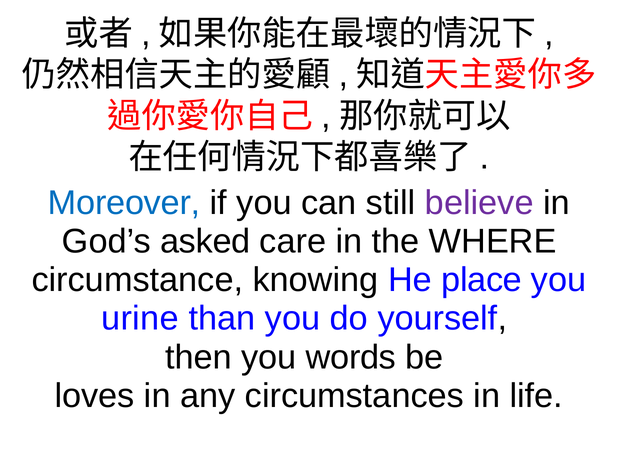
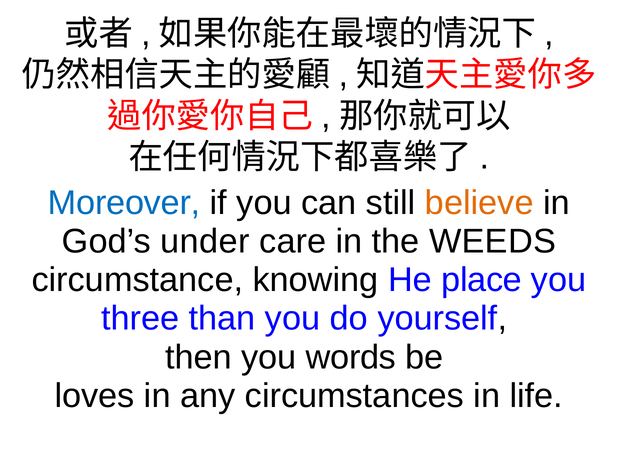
believe colour: purple -> orange
asked: asked -> under
WHERE: WHERE -> WEEDS
urine: urine -> three
